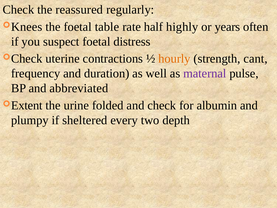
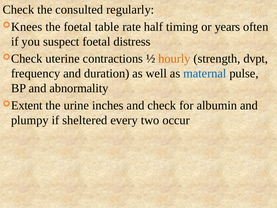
reassured: reassured -> consulted
highly: highly -> timing
cant: cant -> dvpt
maternal colour: purple -> blue
abbreviated: abbreviated -> abnormality
folded: folded -> inches
depth: depth -> occur
